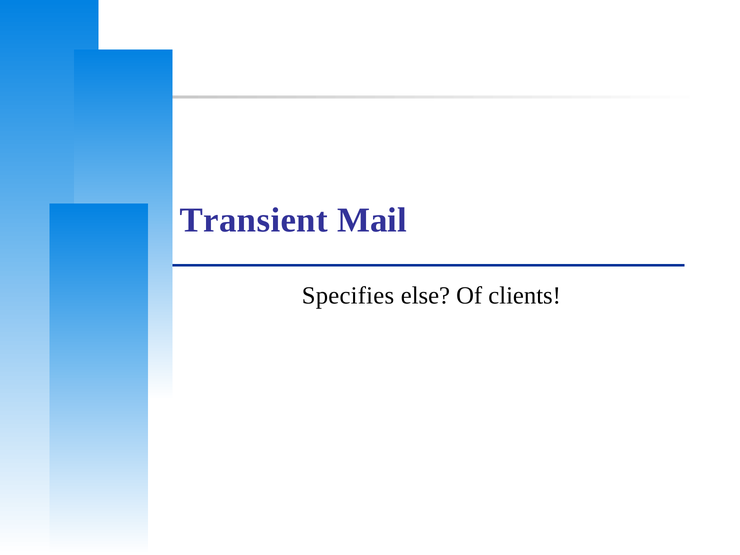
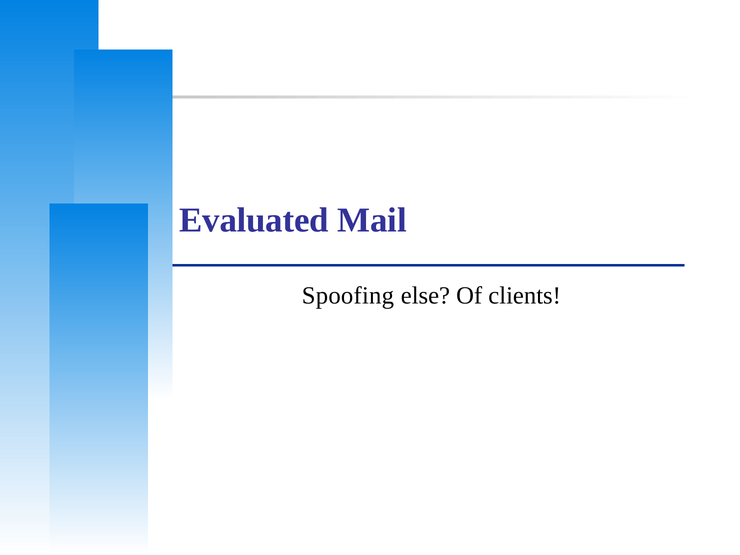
Transient: Transient -> Evaluated
Specifies: Specifies -> Spoofing
